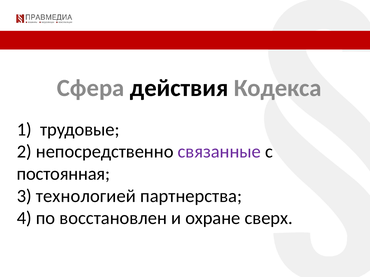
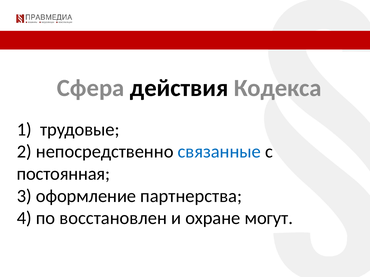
связанные colour: purple -> blue
технологией: технологией -> оформление
сверх: сверх -> могут
